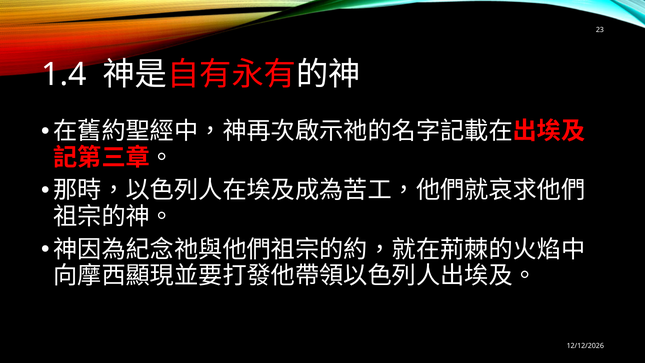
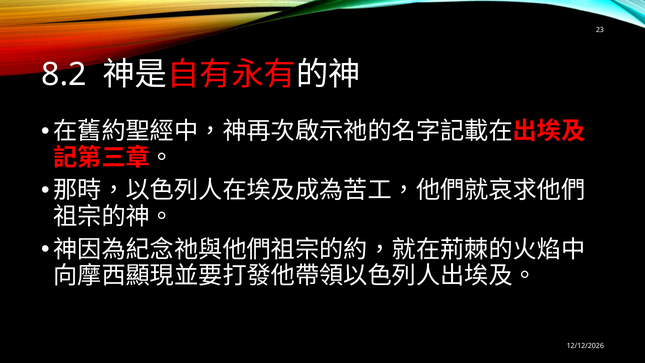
1.4: 1.4 -> 8.2
